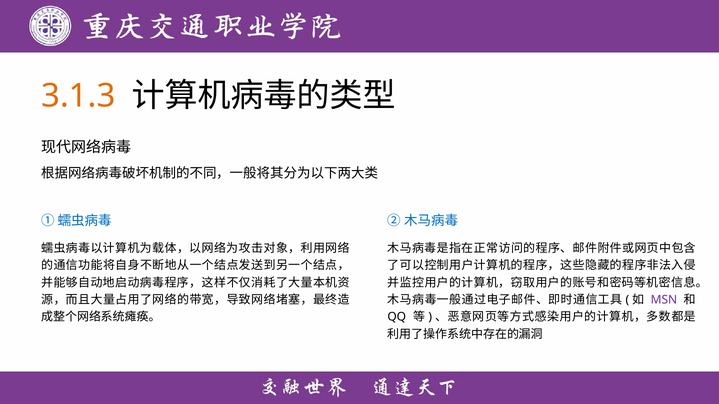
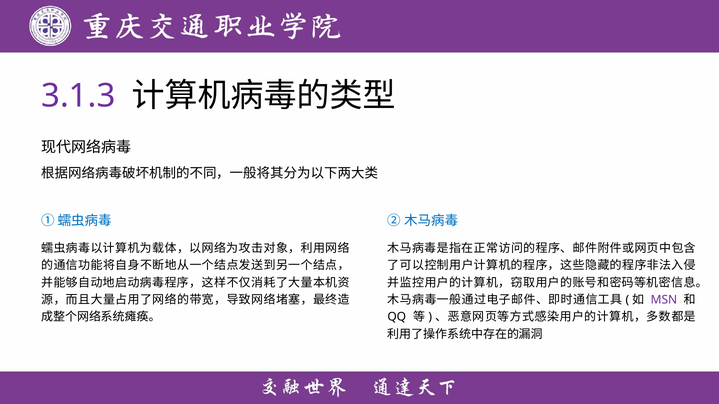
3.1.3 colour: orange -> purple
